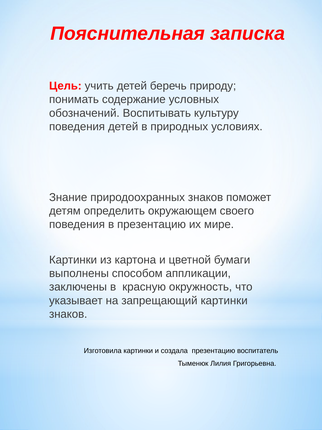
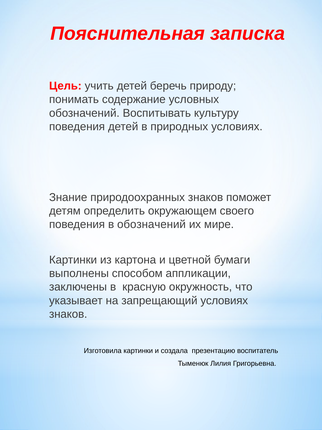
в презентацию: презентацию -> обозначений
запрещающий картинки: картинки -> условиях
